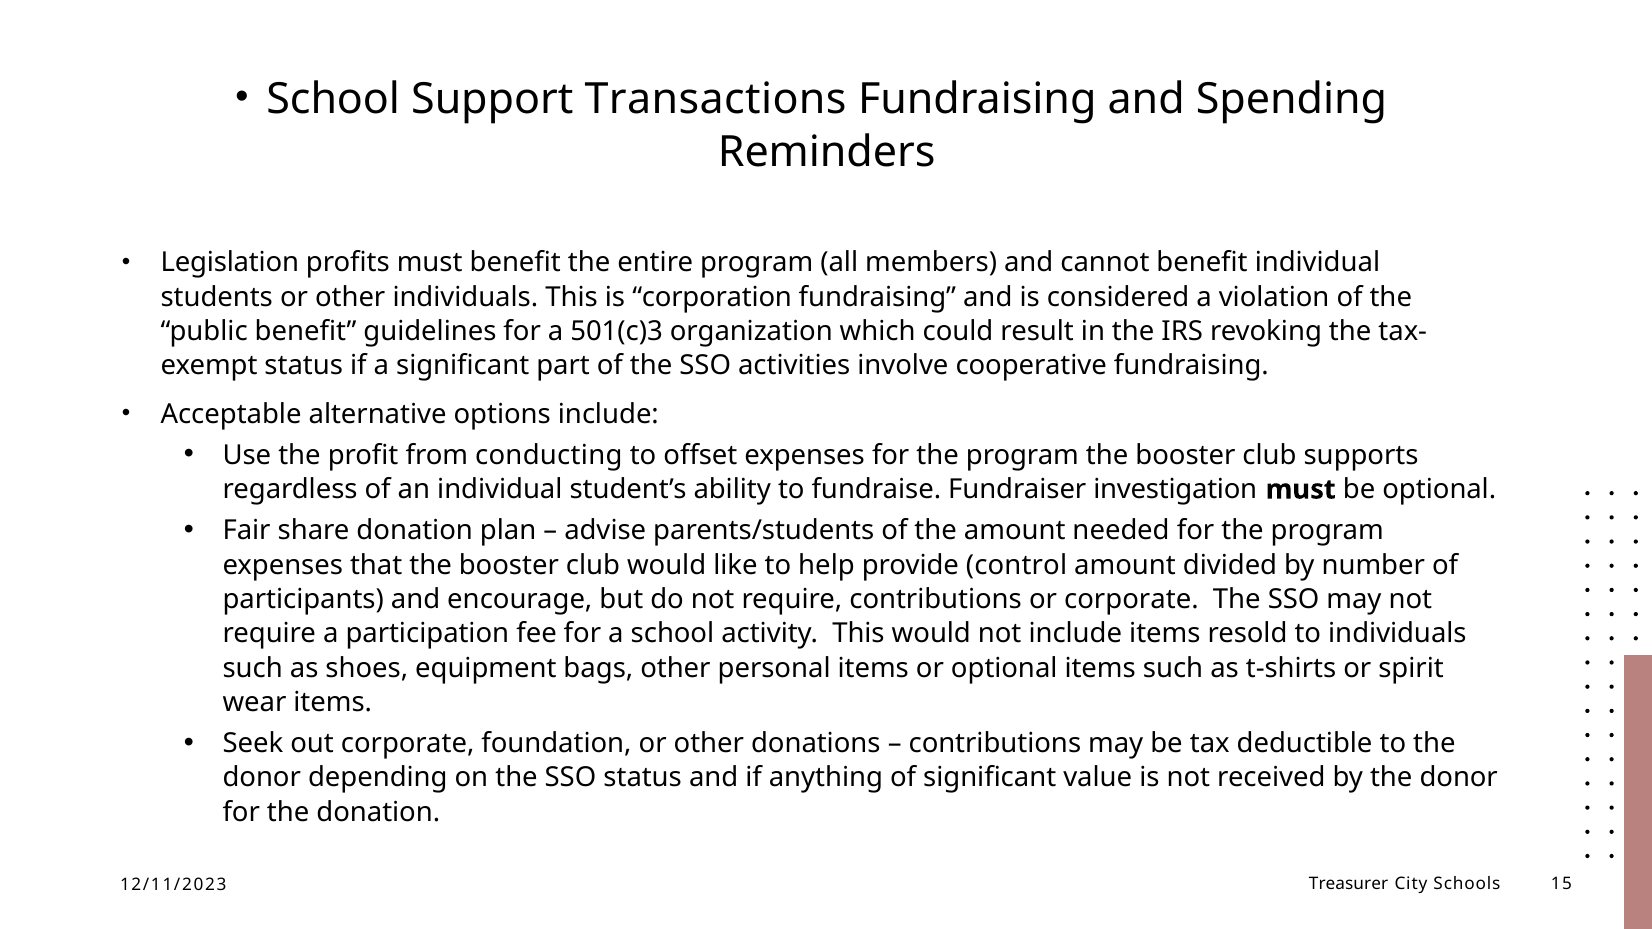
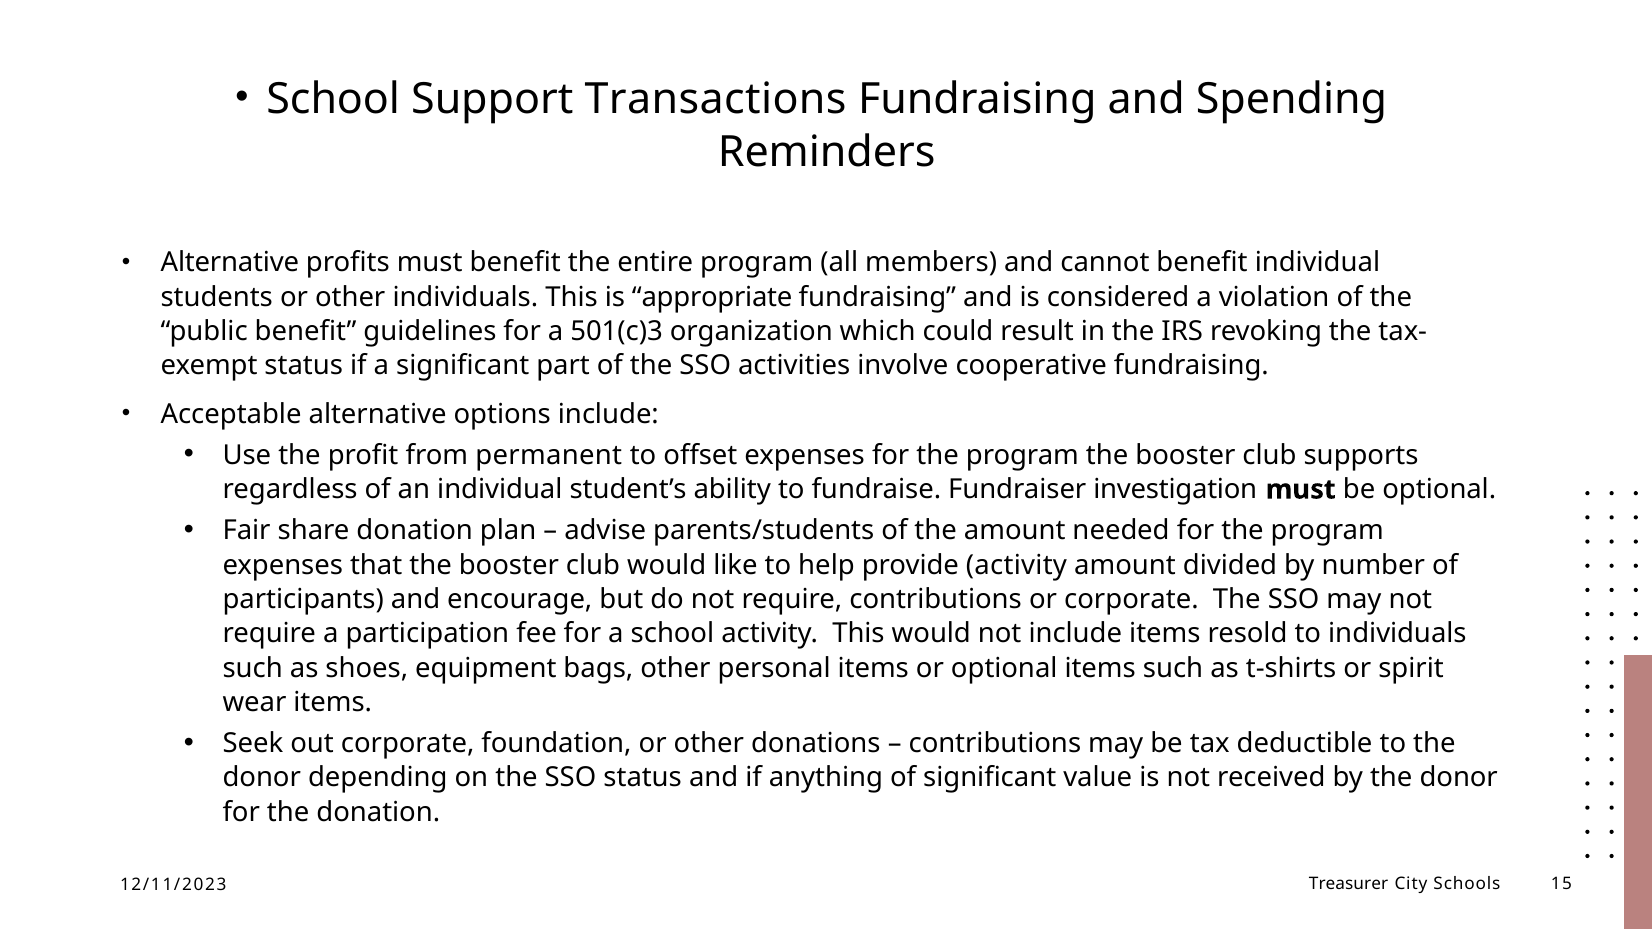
Legislation at (230, 263): Legislation -> Alternative
corporation: corporation -> appropriate
conducting: conducting -> permanent
provide control: control -> activity
